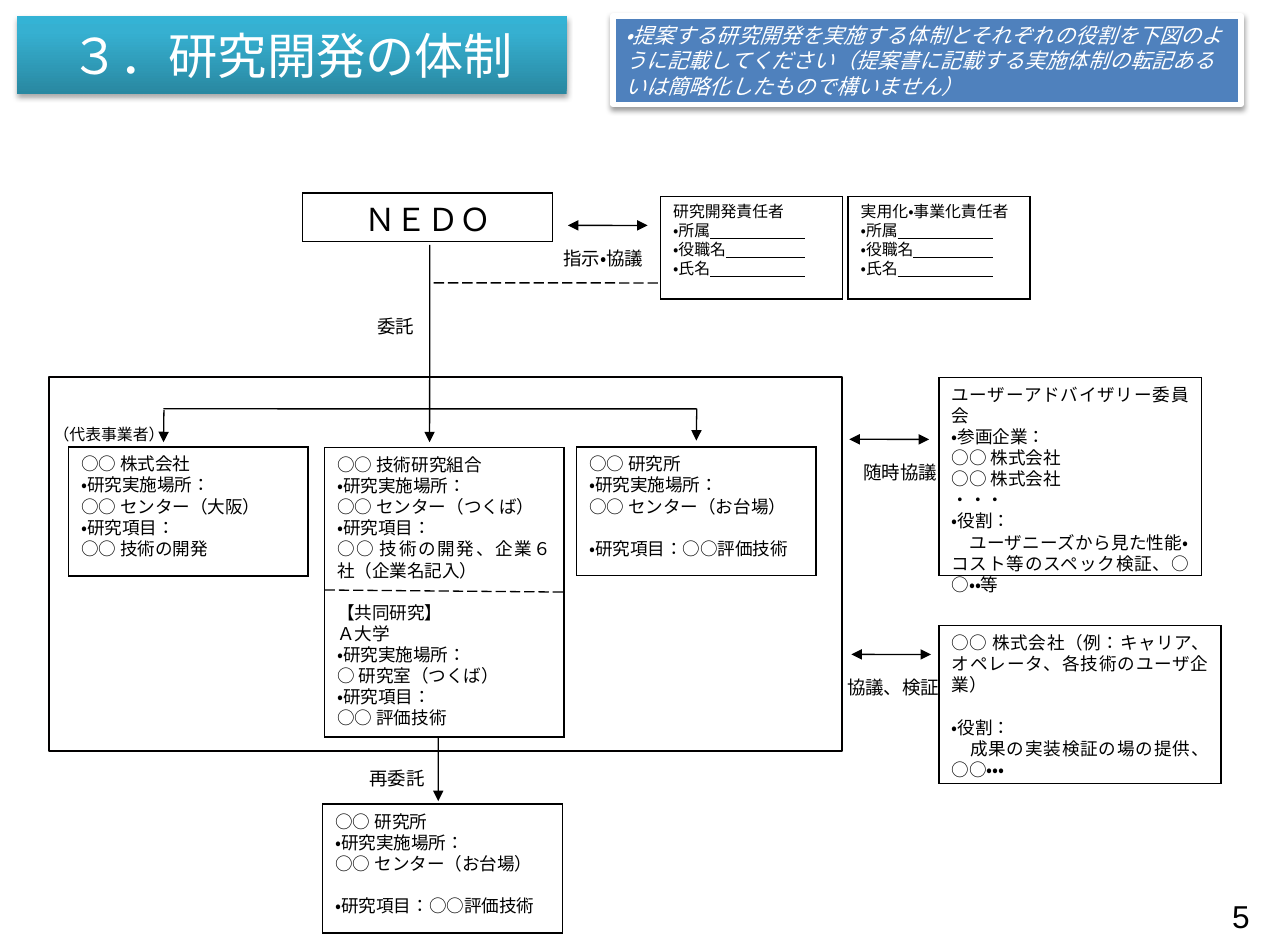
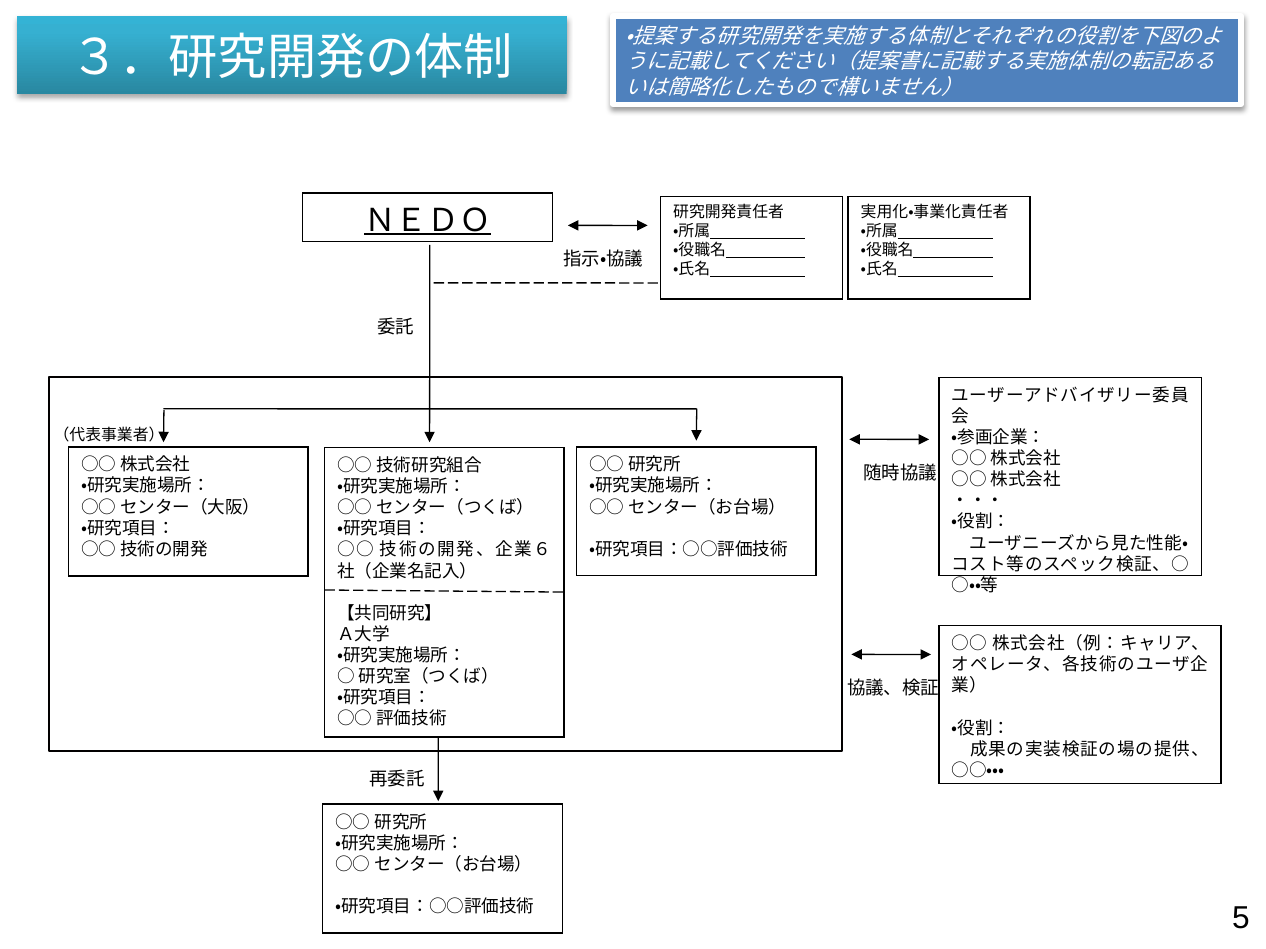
ＮＥＤＯ underline: none -> present
